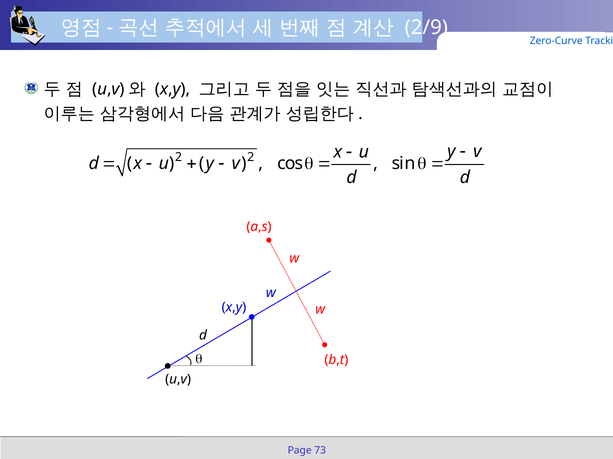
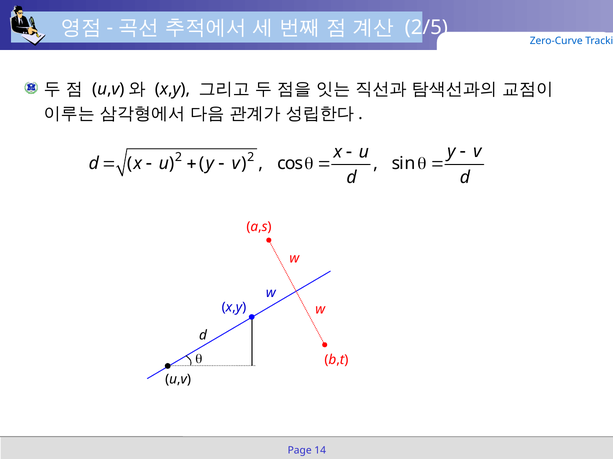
2/9: 2/9 -> 2/5
73: 73 -> 14
